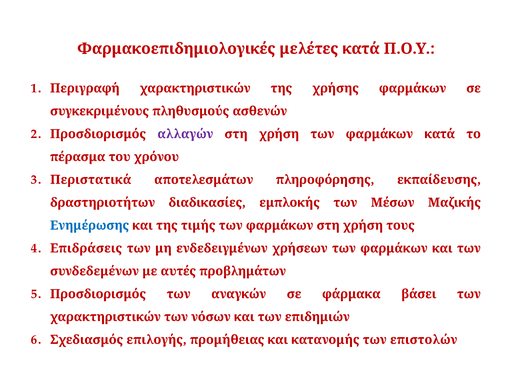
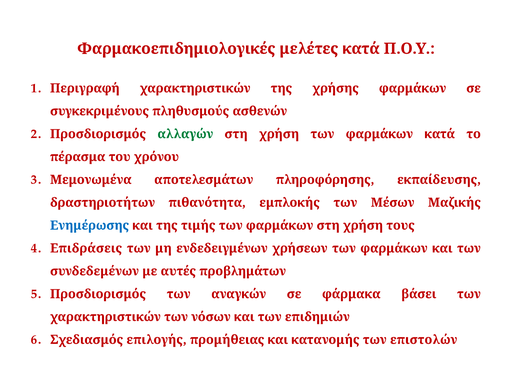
αλλαγών colour: purple -> green
Περιστατικά: Περιστατικά -> Μεμονωμένα
διαδικασίες: διαδικασίες -> πιθανότητα
